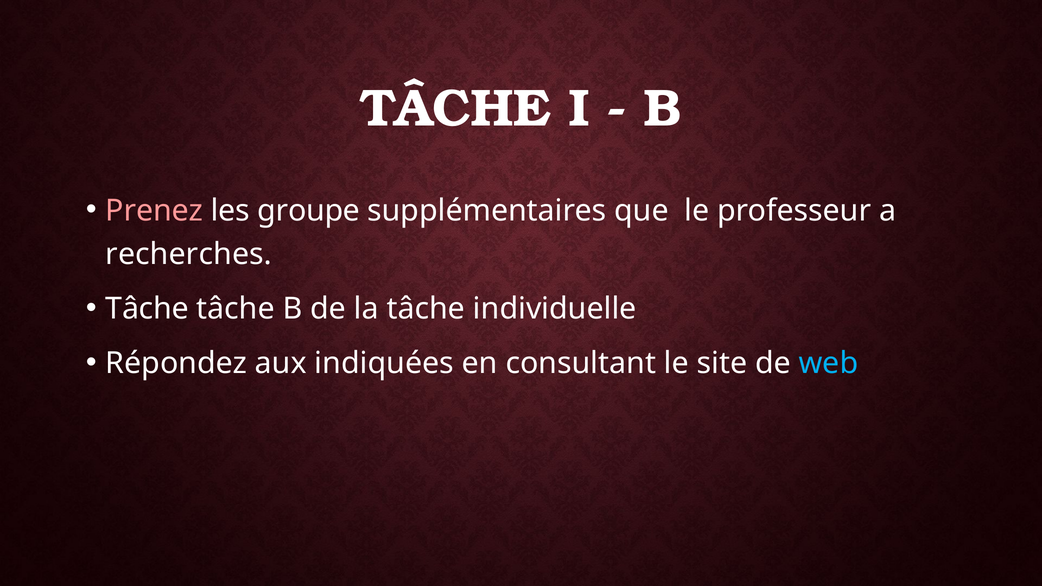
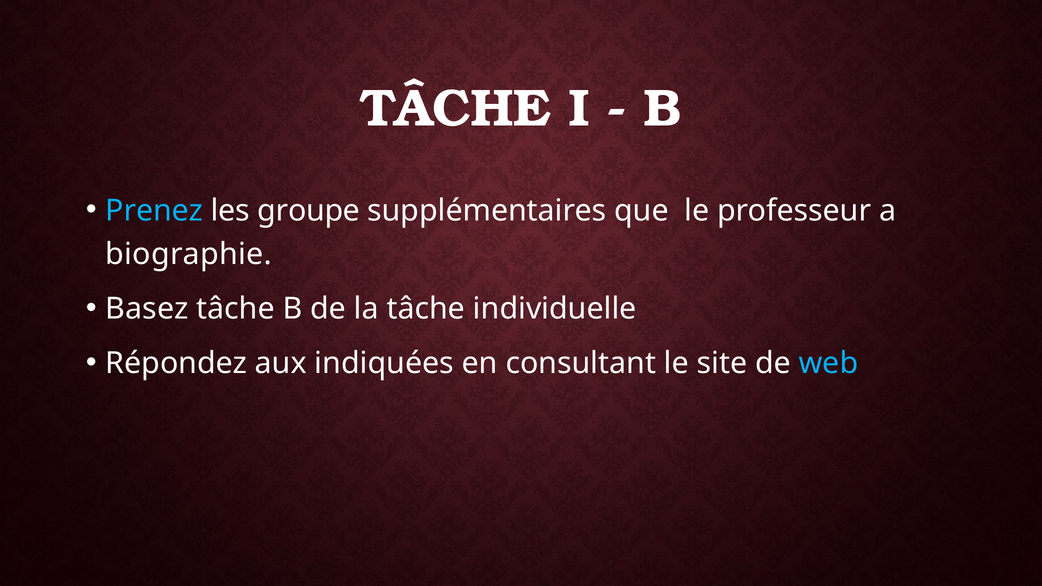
Prenez colour: pink -> light blue
recherches: recherches -> biographie
Tâche at (147, 309): Tâche -> Basez
